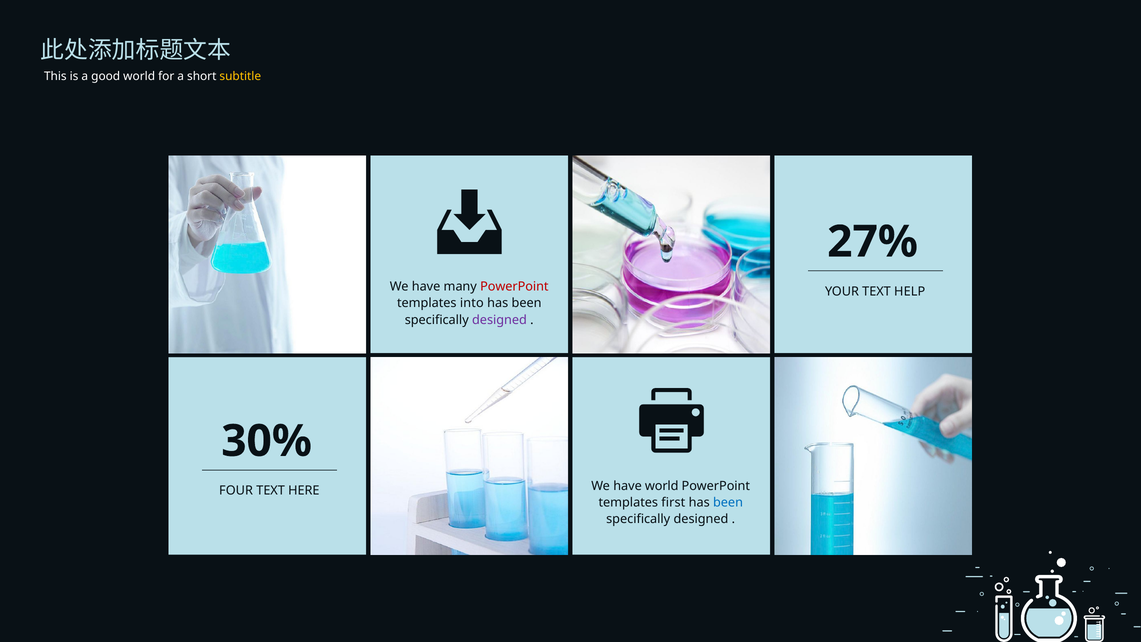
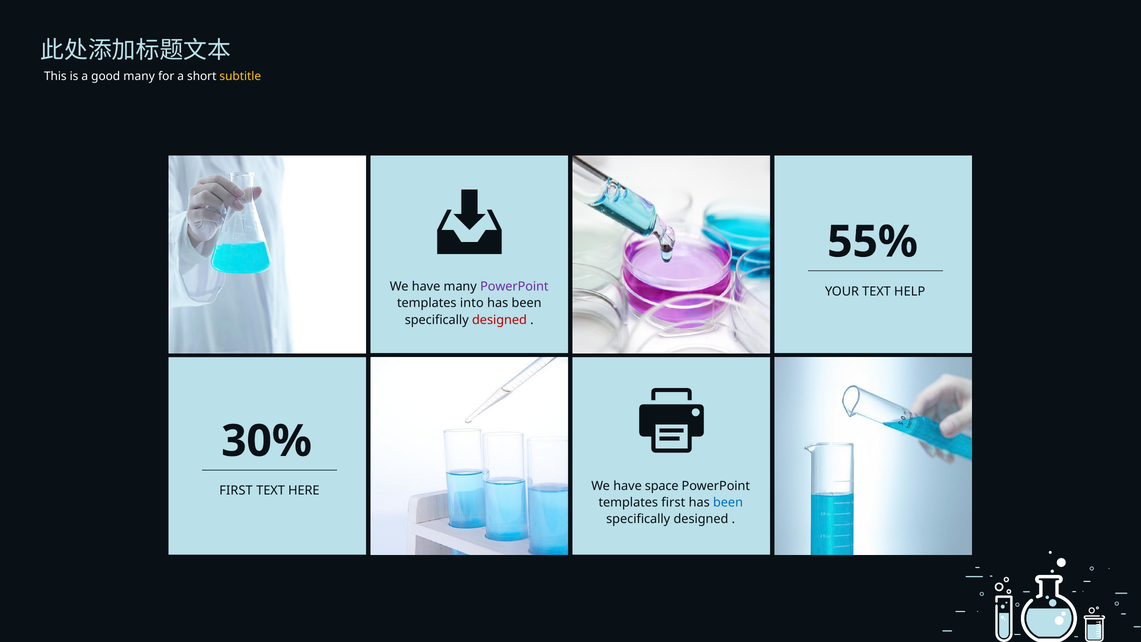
good world: world -> many
27%: 27% -> 55%
PowerPoint at (514, 286) colour: red -> purple
designed at (499, 320) colour: purple -> red
have world: world -> space
FOUR at (236, 491): FOUR -> FIRST
